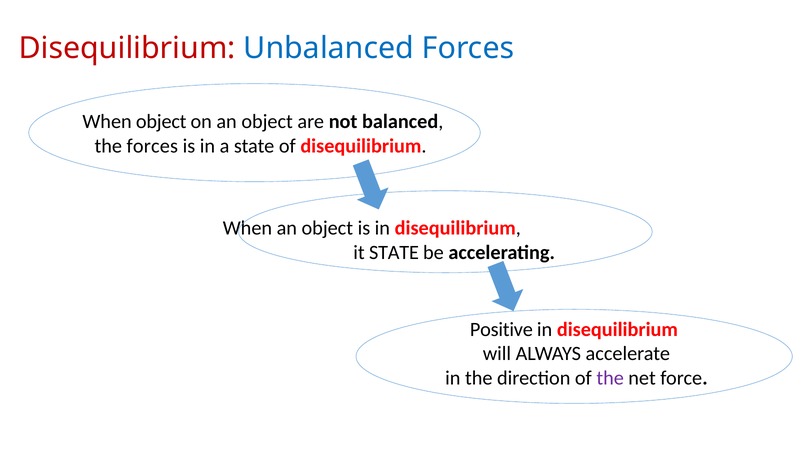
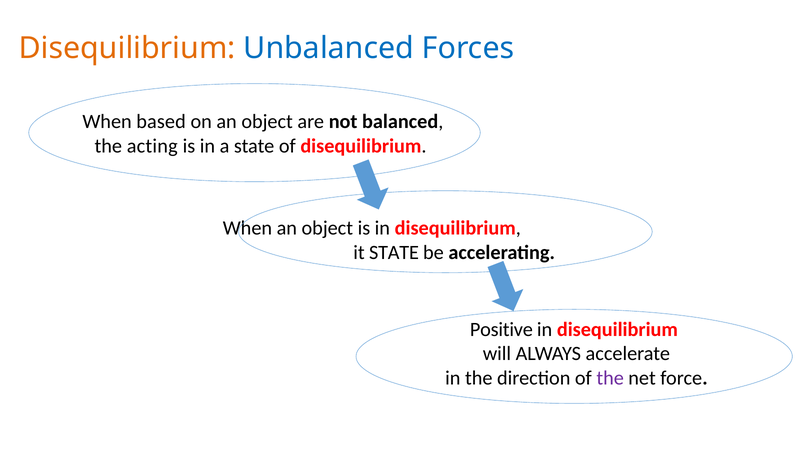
Disequilibrium at (127, 48) colour: red -> orange
When object: object -> based
the forces: forces -> acting
